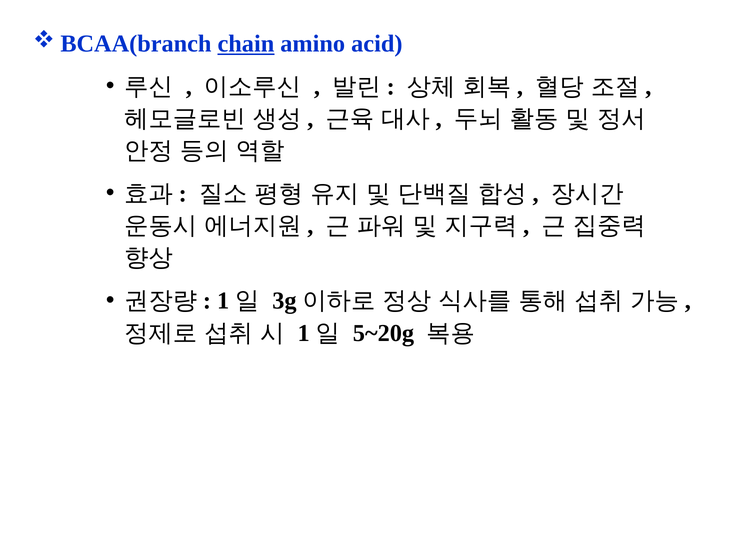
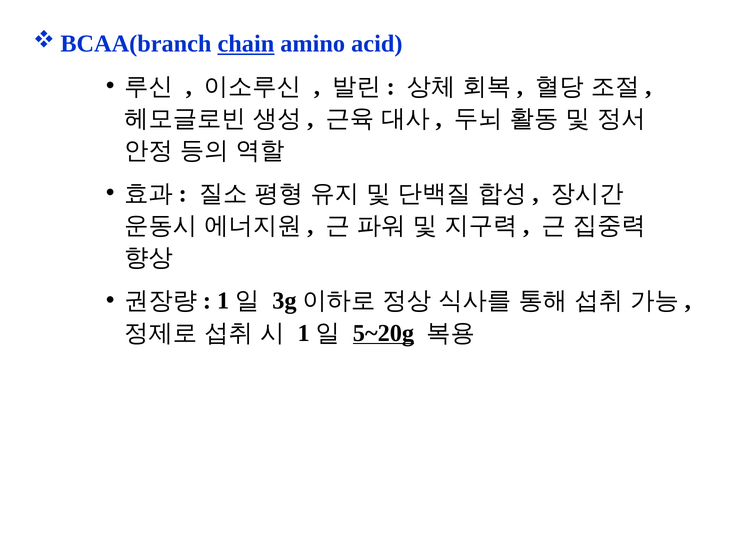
5~20g underline: none -> present
